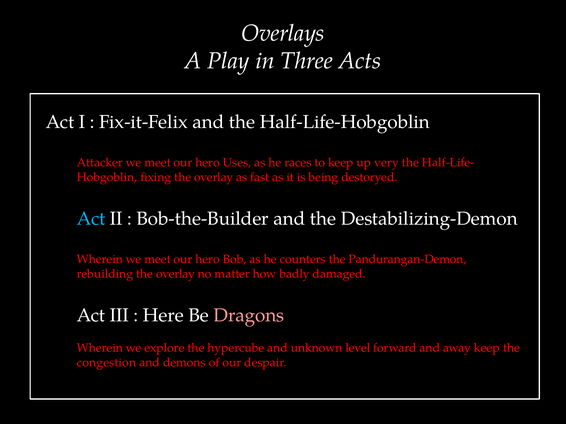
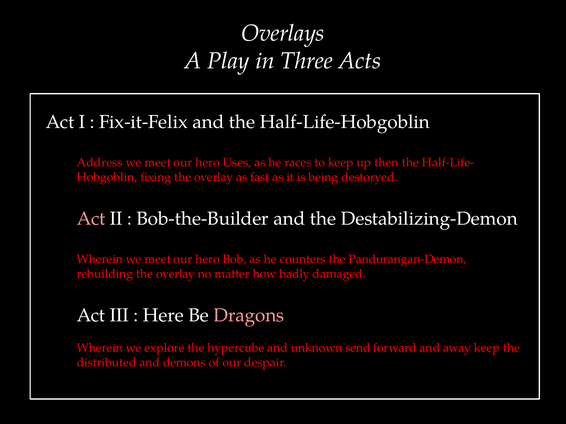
Attacker: Attacker -> Address
very: very -> then
Act at (91, 219) colour: light blue -> pink
level: level -> send
congestion: congestion -> distributed
